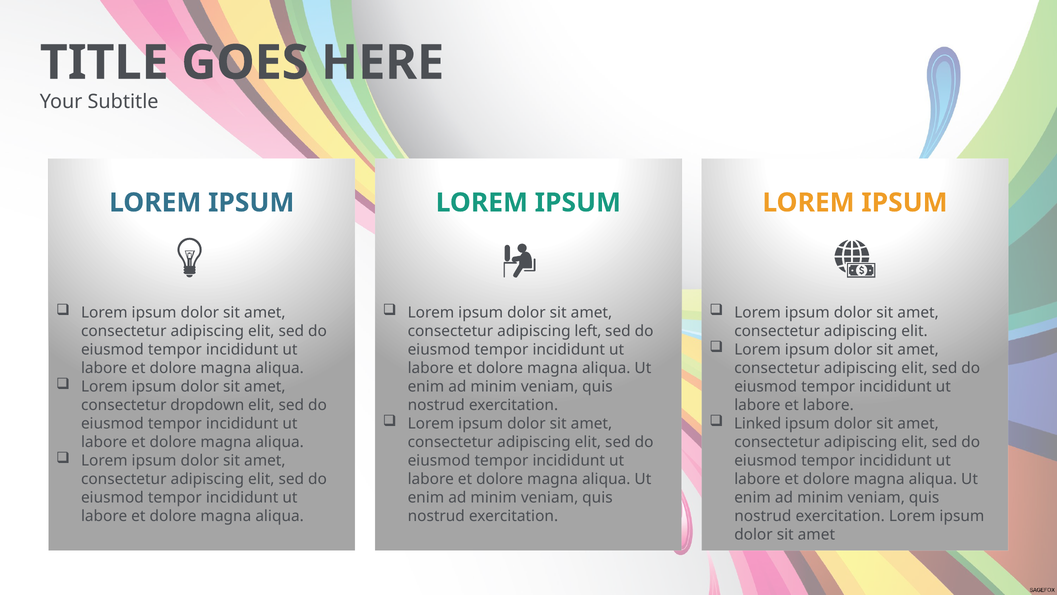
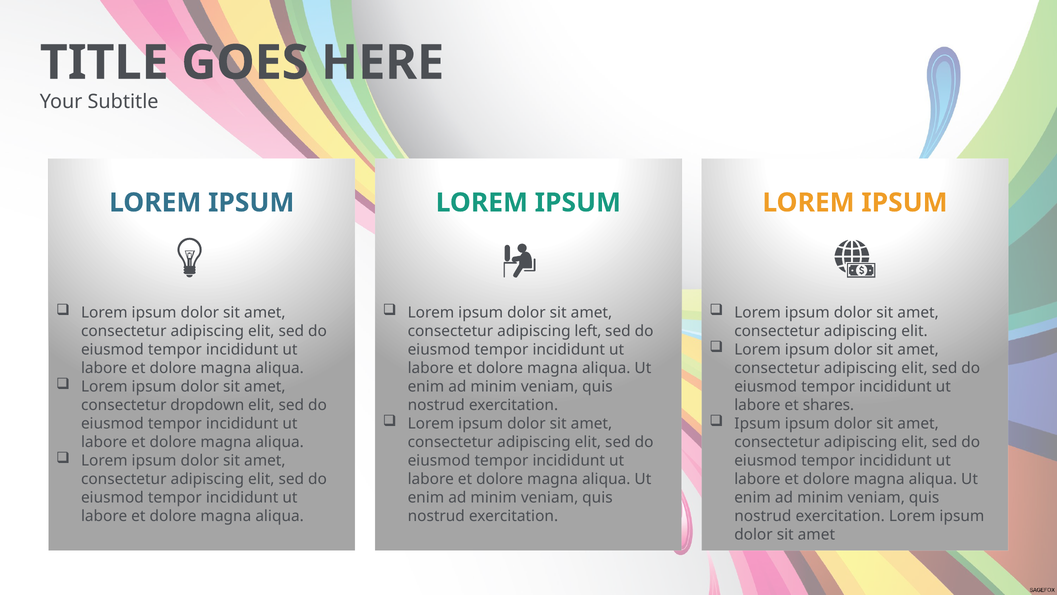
et labore: labore -> shares
Linked at (758, 423): Linked -> Ipsum
